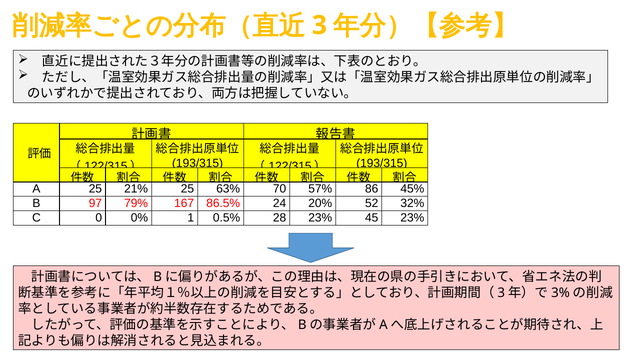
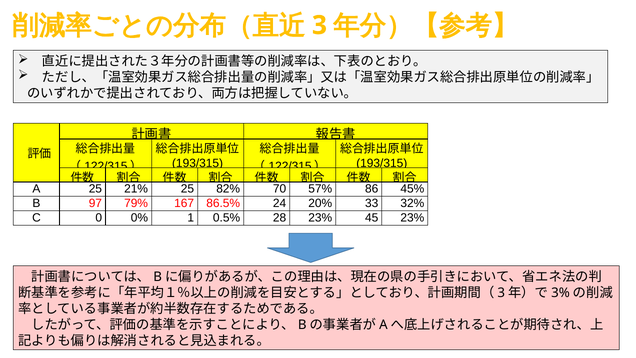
63%: 63% -> 82%
52: 52 -> 33
